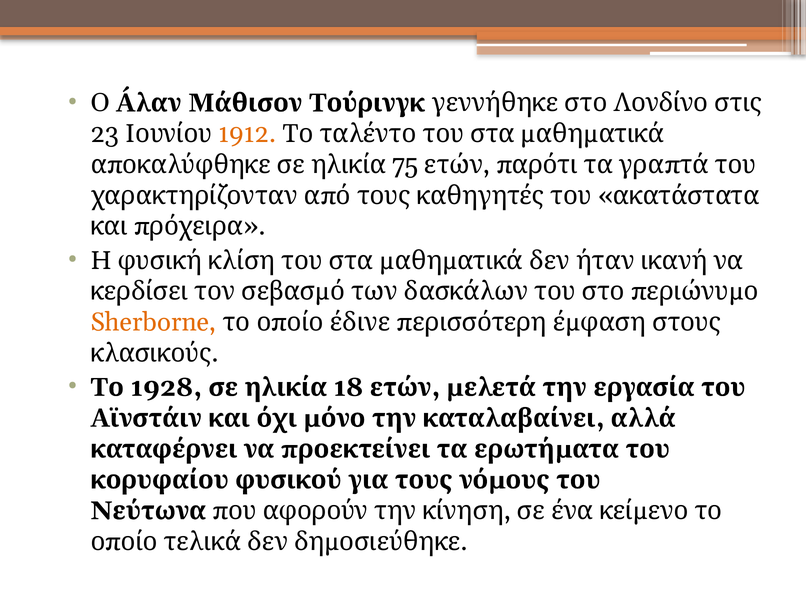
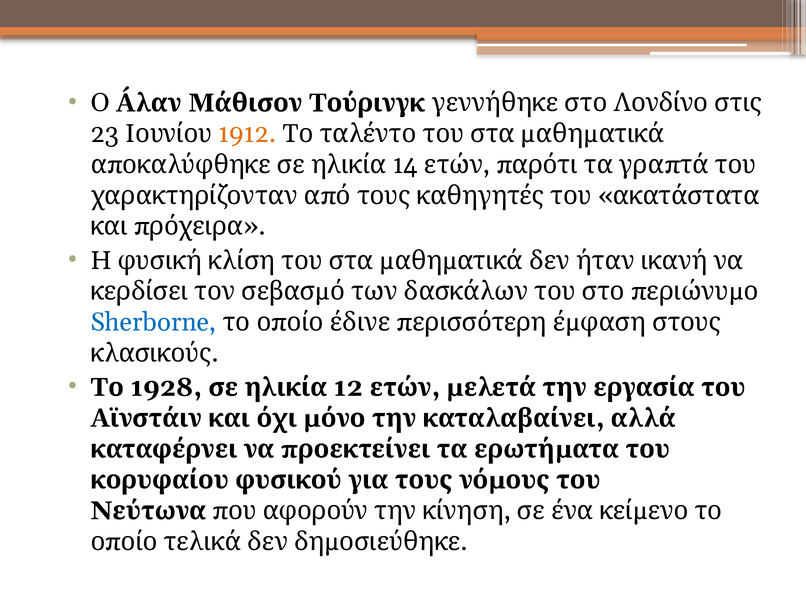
75: 75 -> 14
Sherborne colour: orange -> blue
18: 18 -> 12
